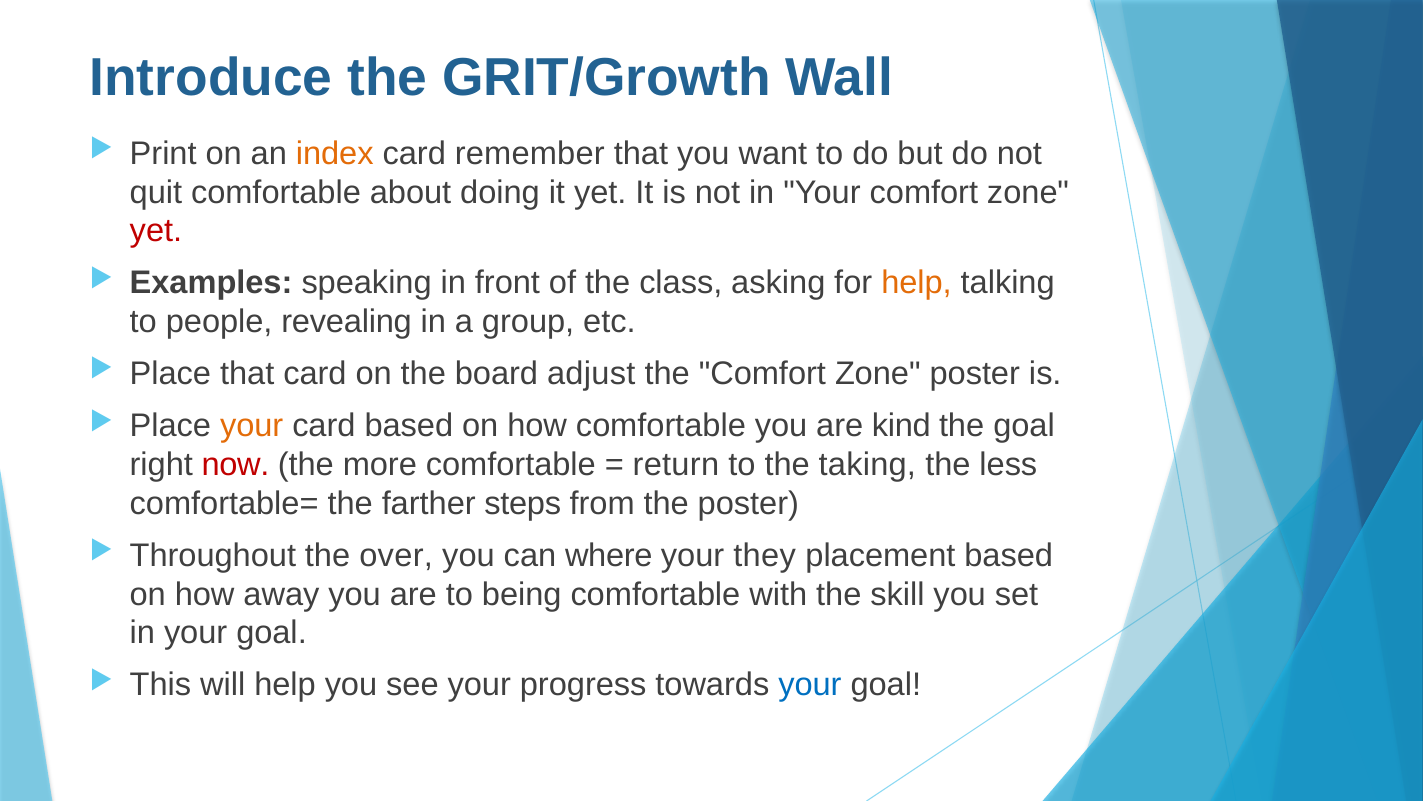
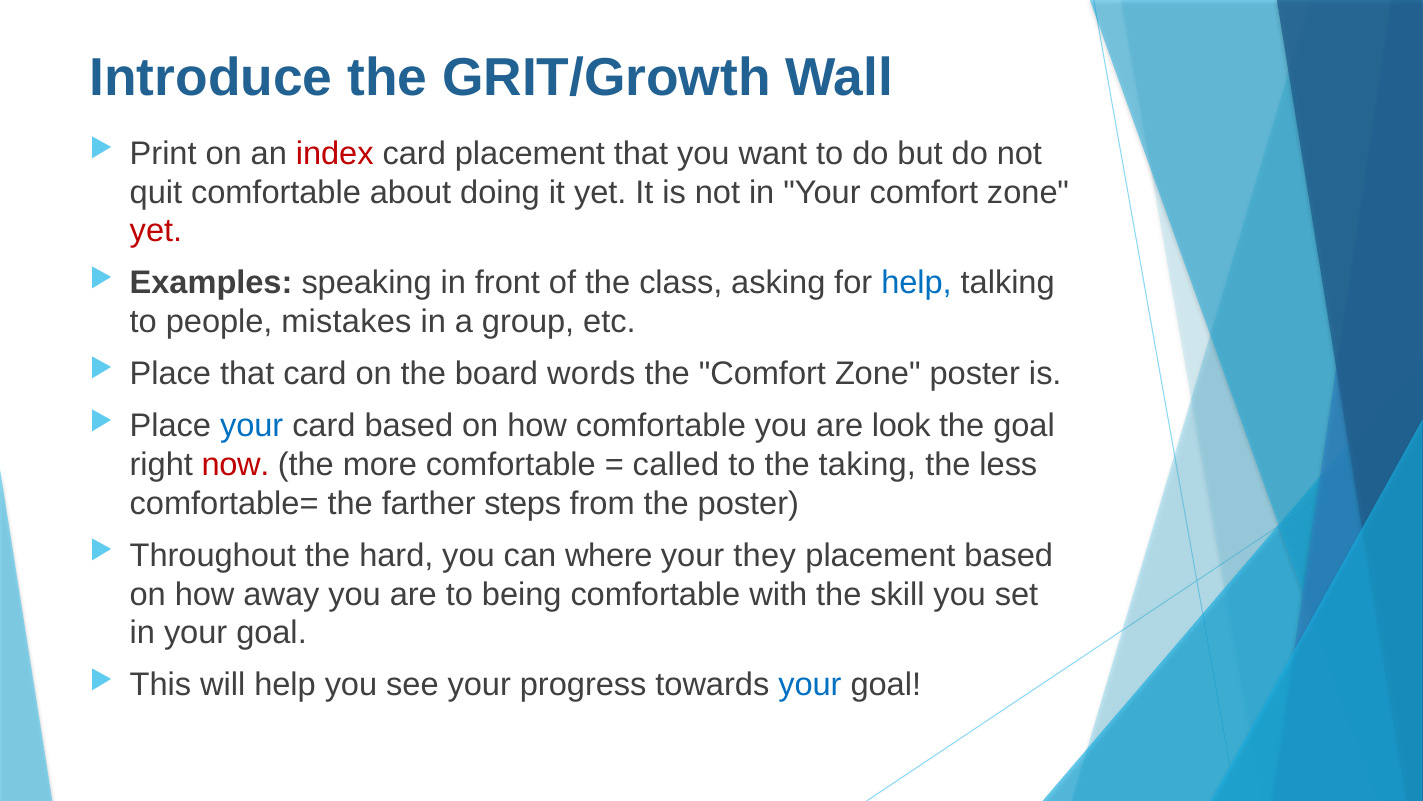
index colour: orange -> red
card remember: remember -> placement
help at (917, 283) colour: orange -> blue
revealing: revealing -> mistakes
adjust: adjust -> words
your at (252, 426) colour: orange -> blue
kind: kind -> look
return: return -> called
over: over -> hard
